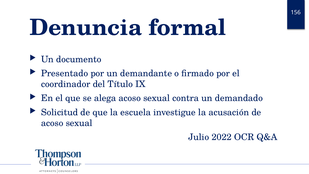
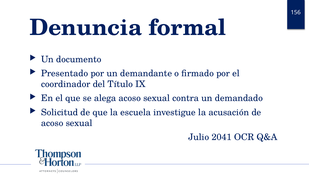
2022: 2022 -> 2041
